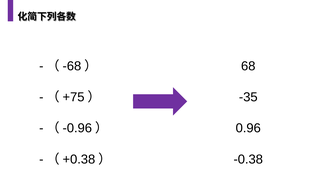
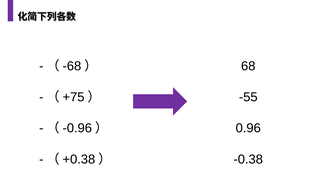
-35: -35 -> -55
